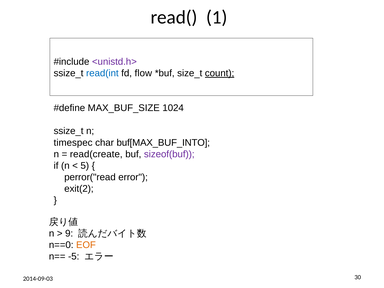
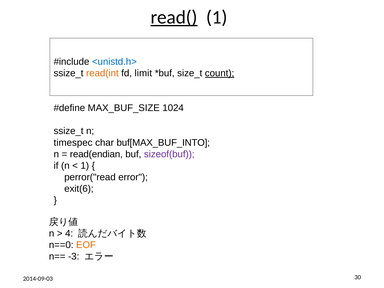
read( underline: none -> present
<unistd.h> colour: purple -> blue
read(int colour: blue -> orange
flow: flow -> limit
read(create: read(create -> read(endian
5 at (85, 166): 5 -> 1
exit(2: exit(2 -> exit(6
9: 9 -> 4
-5: -5 -> -3
